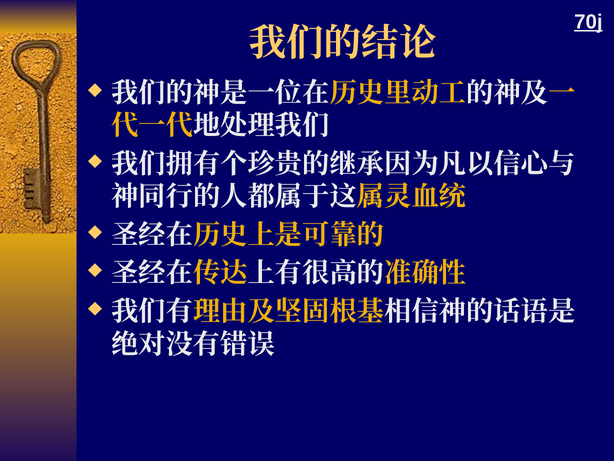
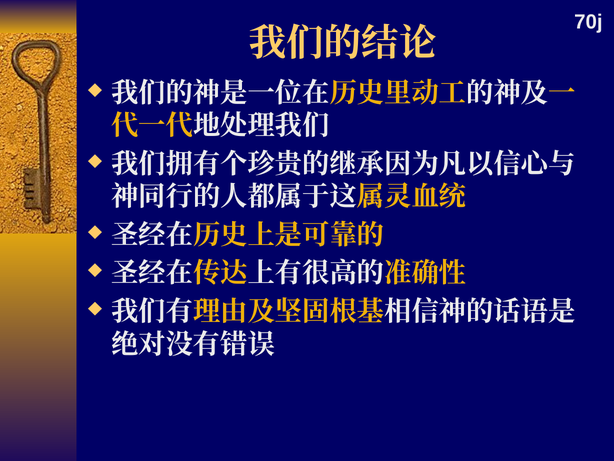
70j underline: present -> none
